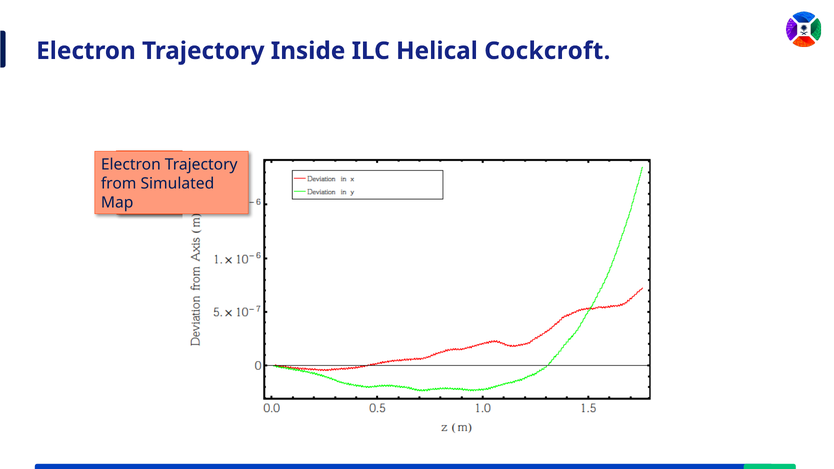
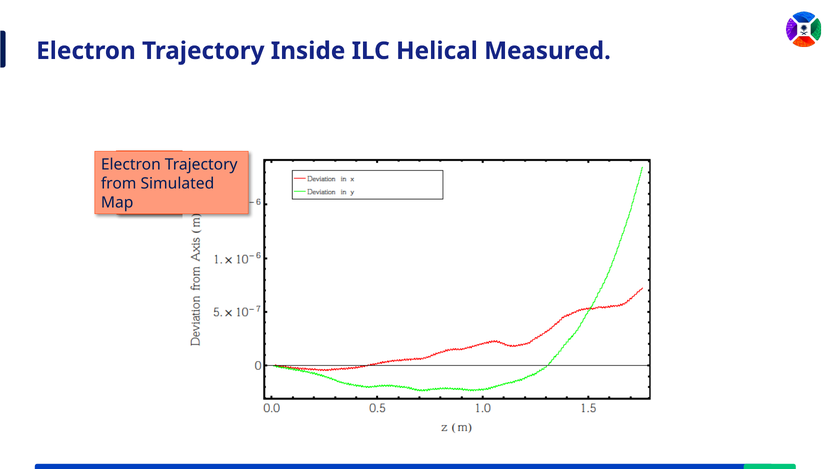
Helical Cockcroft: Cockcroft -> Measured
